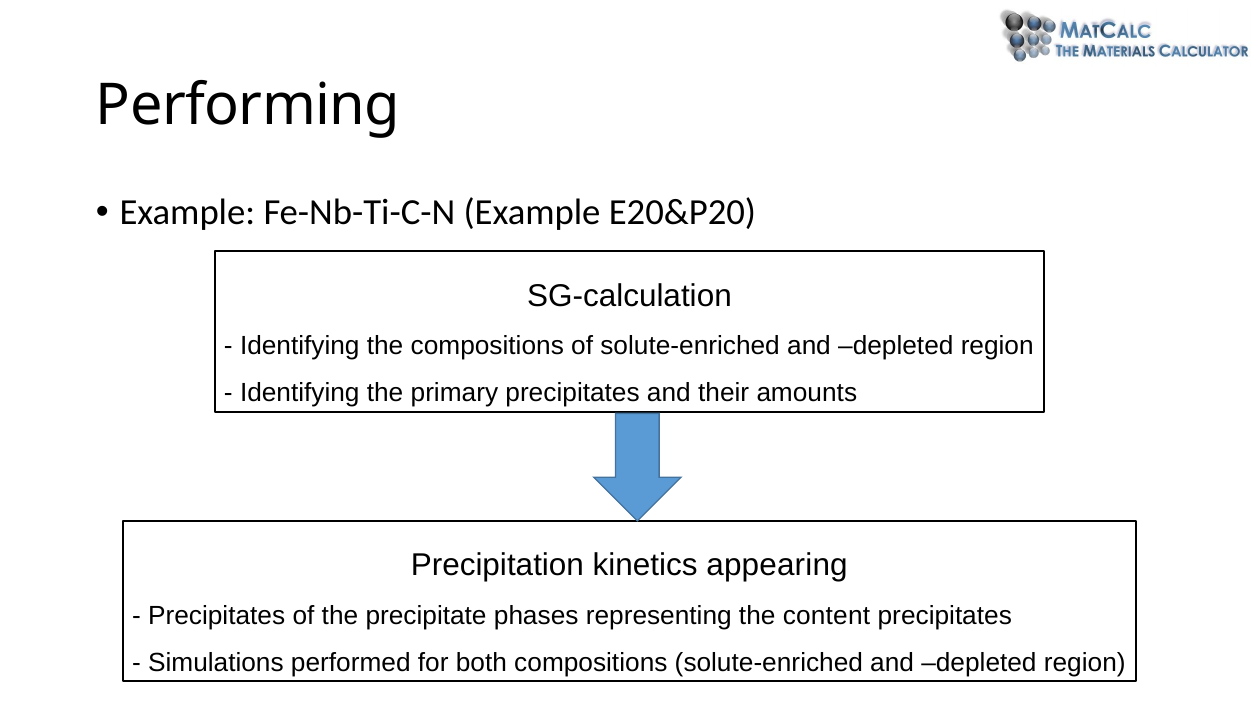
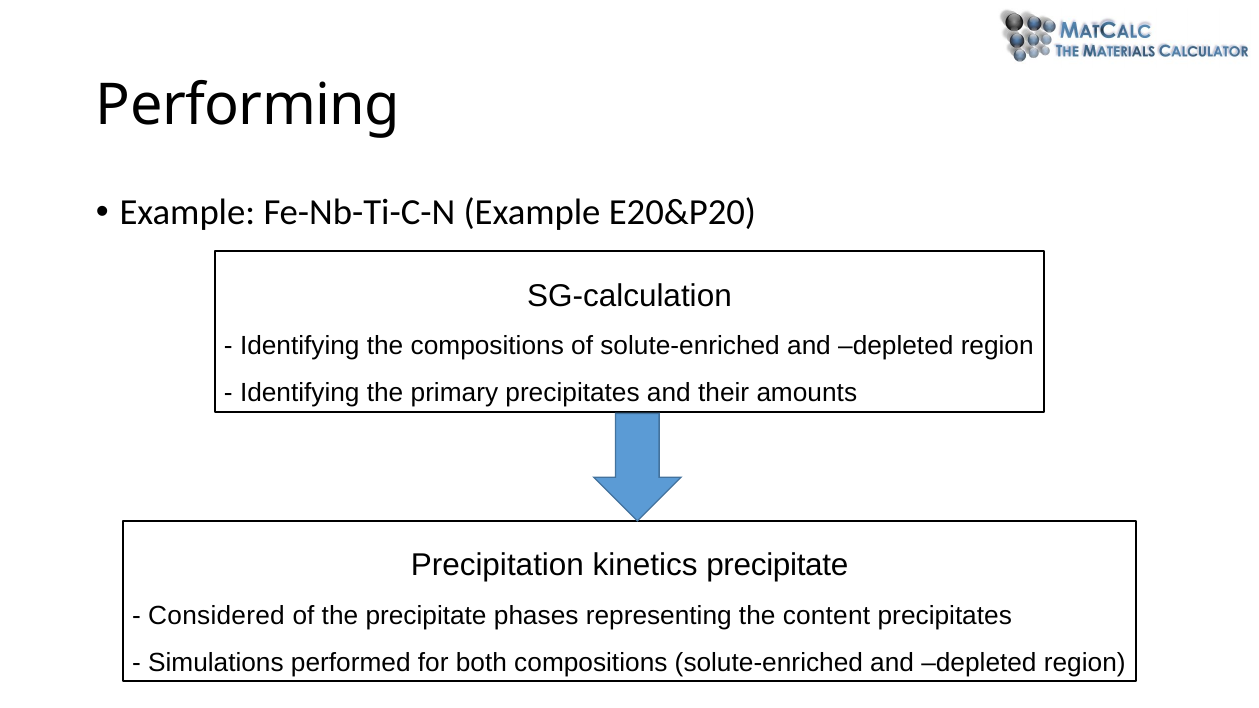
kinetics appearing: appearing -> precipitate
Precipitates at (217, 616): Precipitates -> Considered
